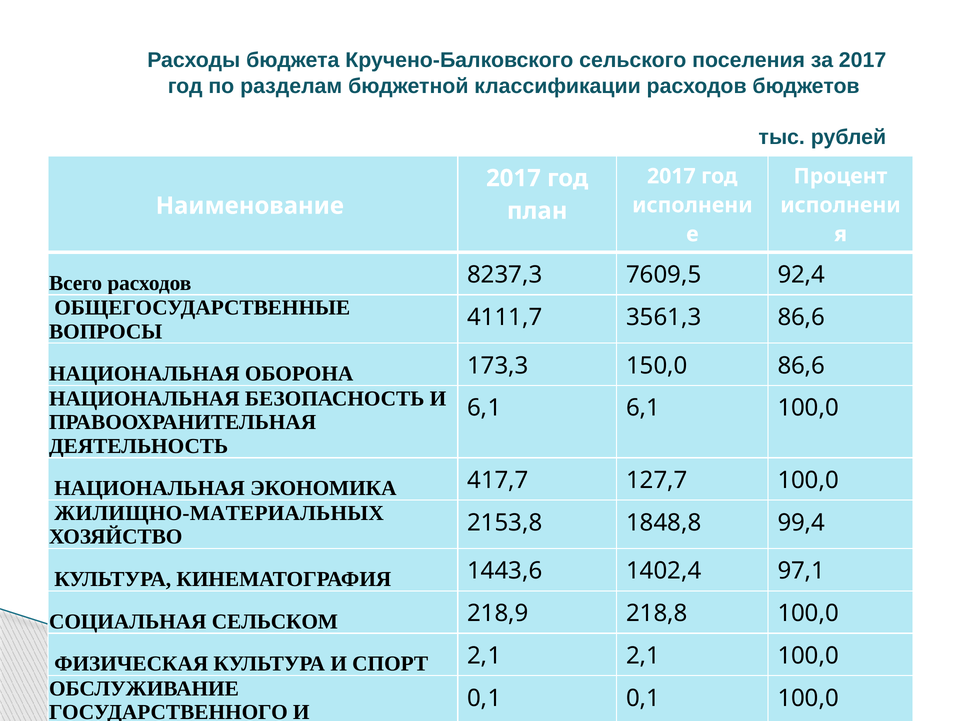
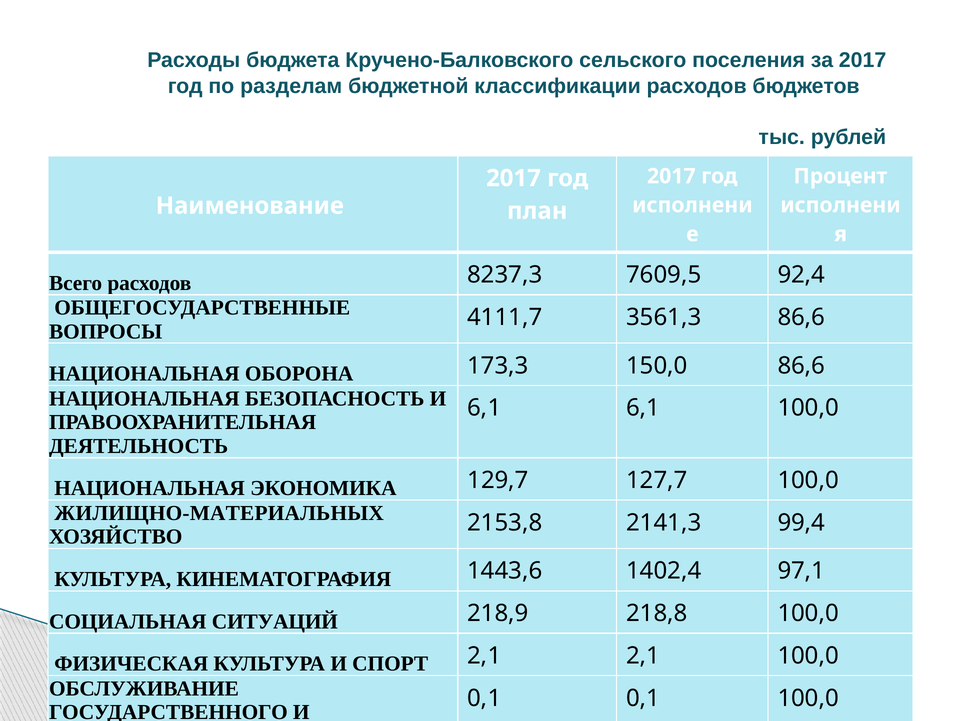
417,7: 417,7 -> 129,7
1848,8: 1848,8 -> 2141,3
СЕЛЬСКОМ: СЕЛЬСКОМ -> СИТУАЦИЙ
